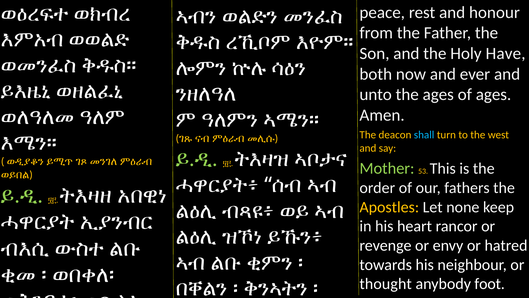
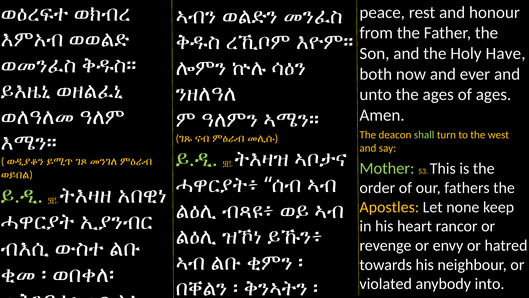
shall colour: light blue -> light green
thought: thought -> violated
foot: foot -> into
